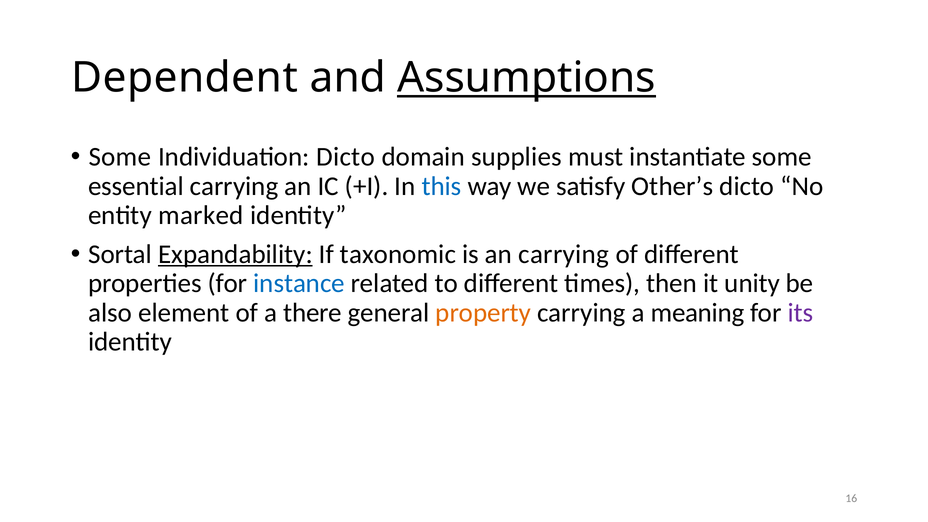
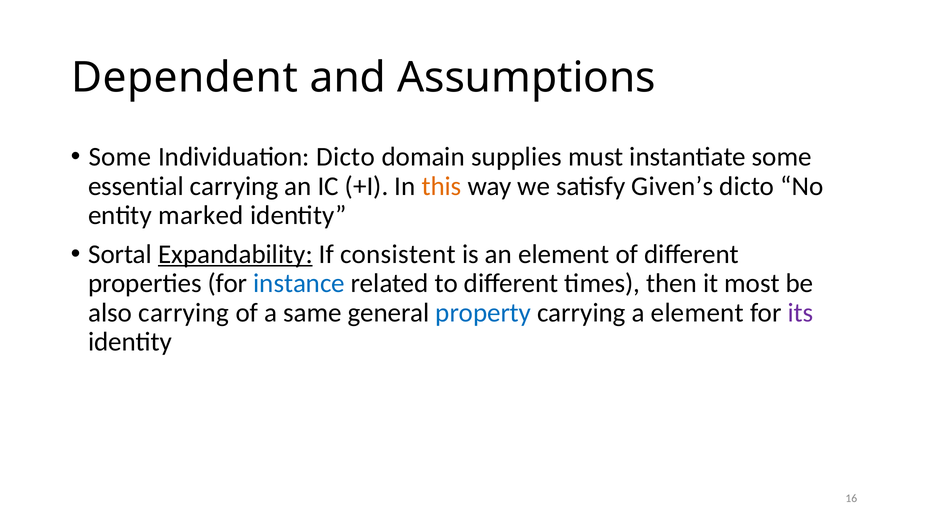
Assumptions underline: present -> none
this colour: blue -> orange
Other’s: Other’s -> Given’s
taxonomic: taxonomic -> consistent
an carrying: carrying -> element
unity: unity -> most
also element: element -> carrying
there: there -> same
property colour: orange -> blue
a meaning: meaning -> element
